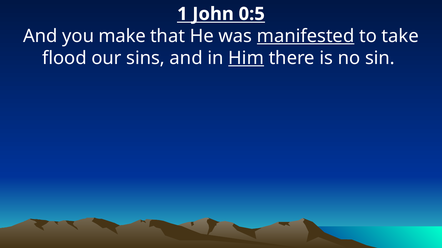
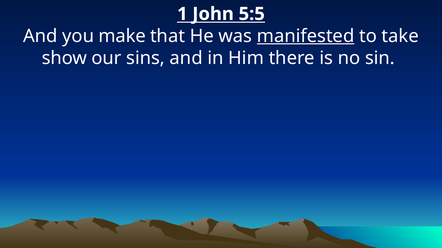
0:5: 0:5 -> 5:5
flood: flood -> show
Him underline: present -> none
